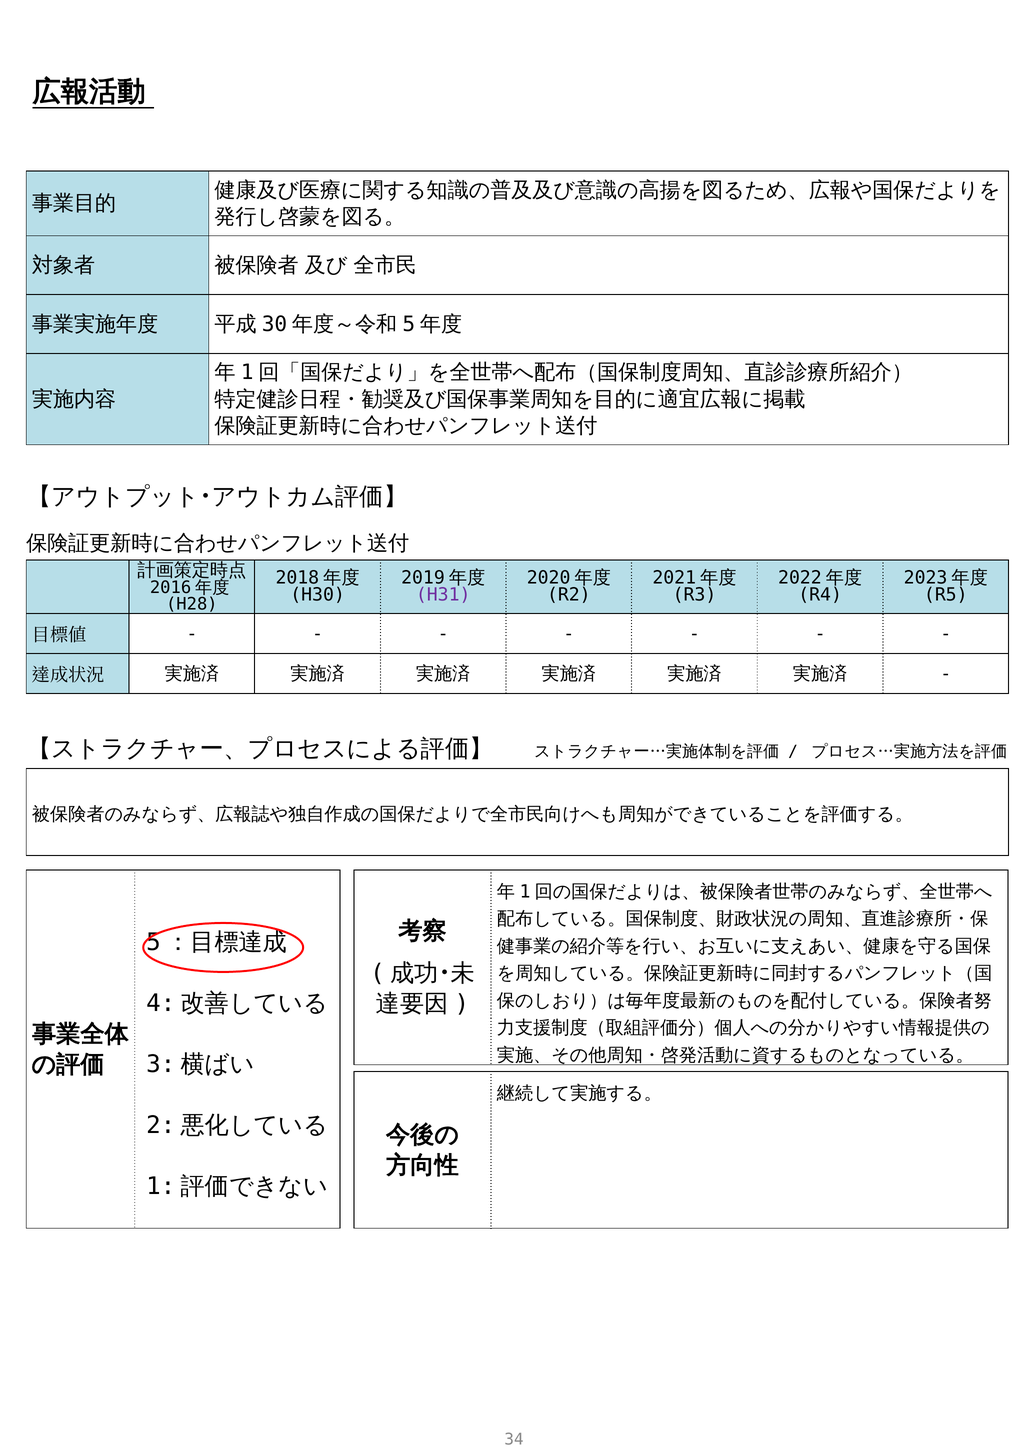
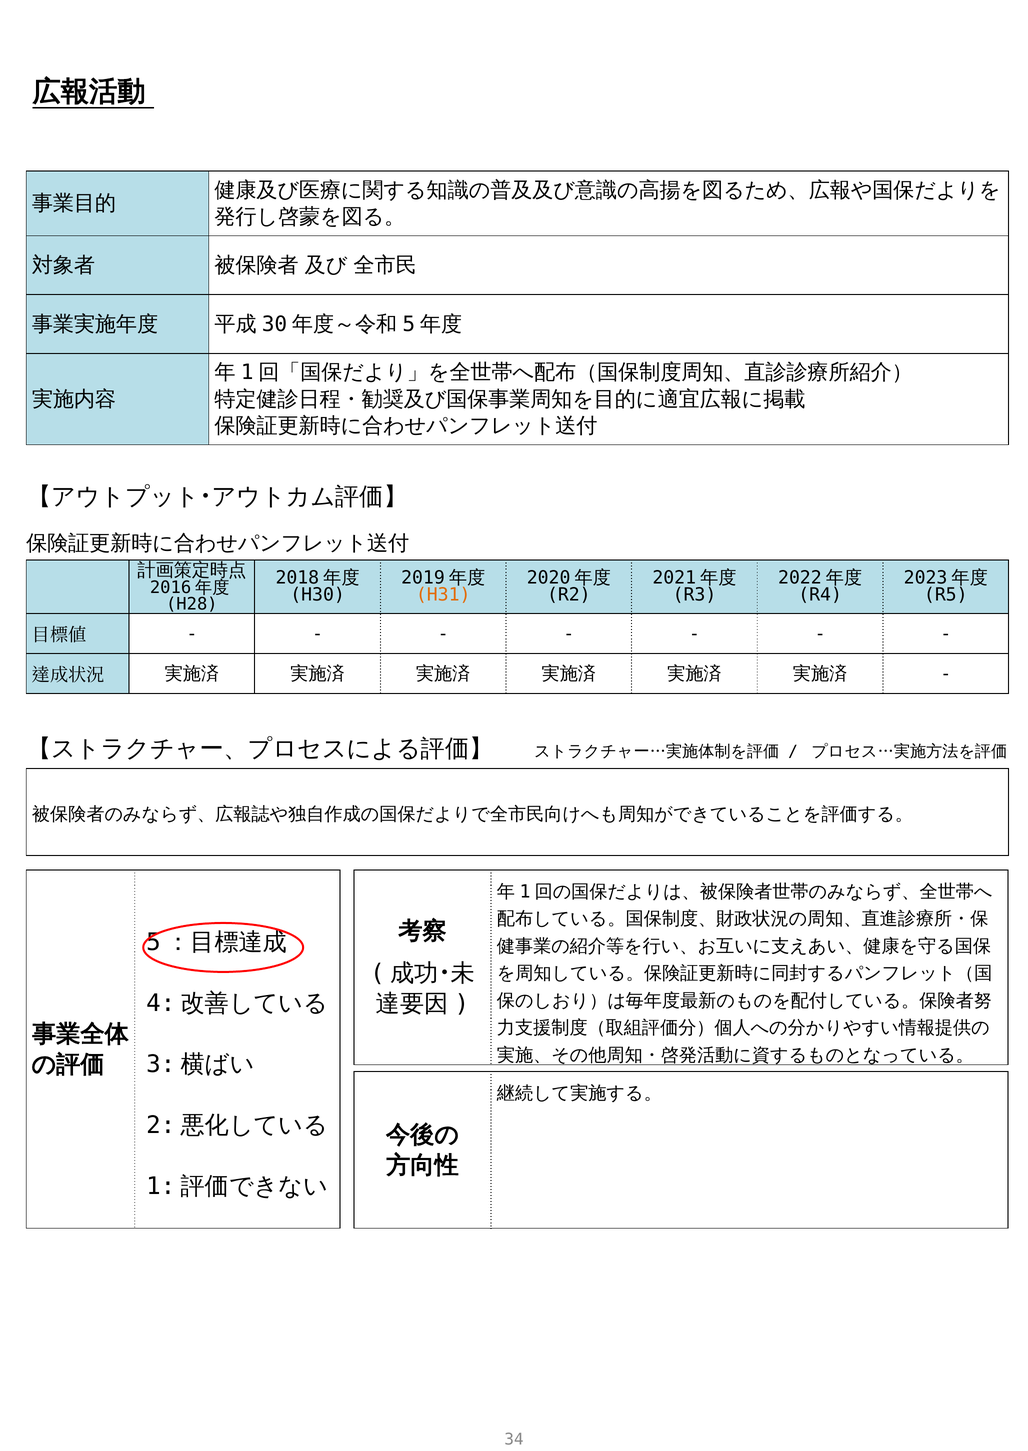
H31 colour: purple -> orange
